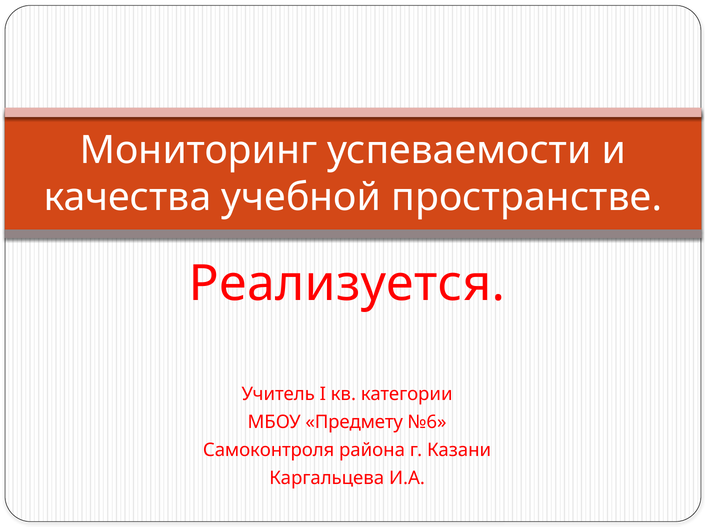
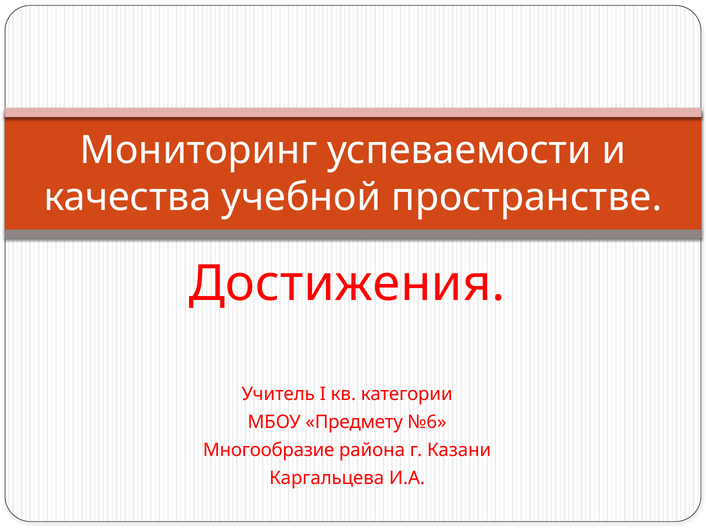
Реализуется: Реализуется -> Достижения
Самоконтроля: Самоконтроля -> Многообразие
